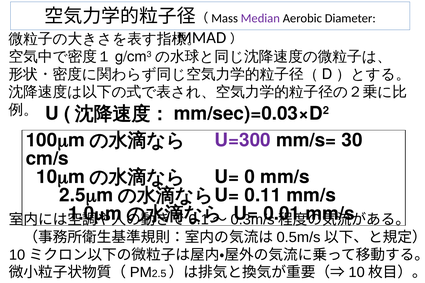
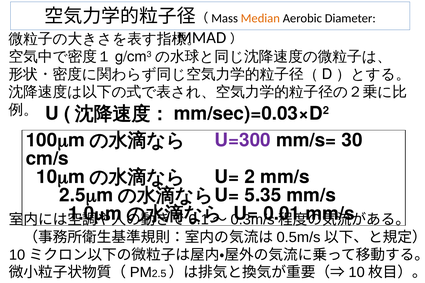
Median colour: purple -> orange
0: 0 -> 2
0.11: 0.11 -> 5.35
